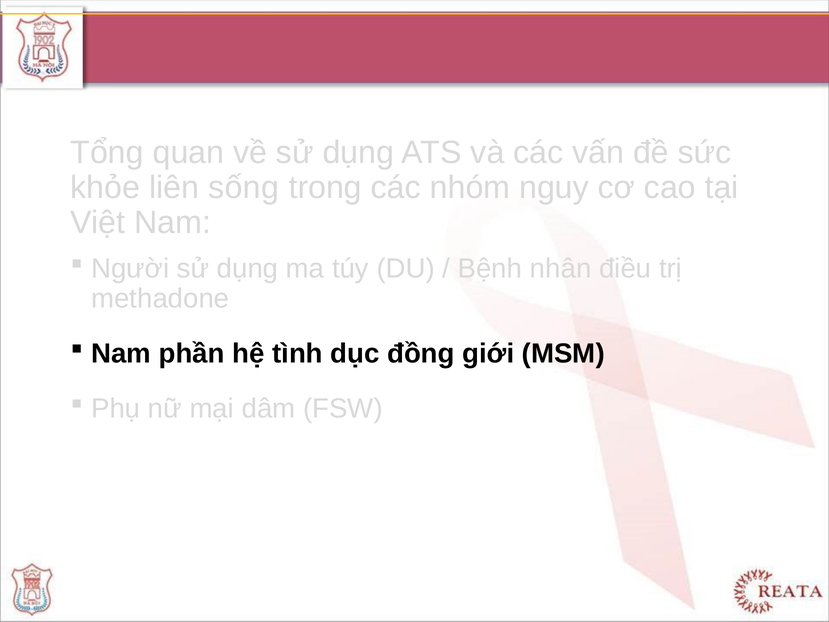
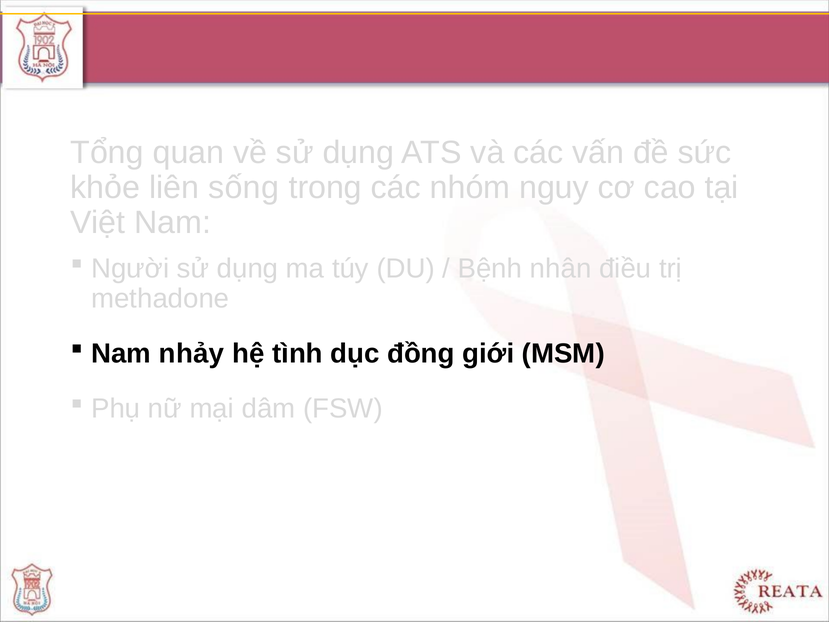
phần: phần -> nhảy
